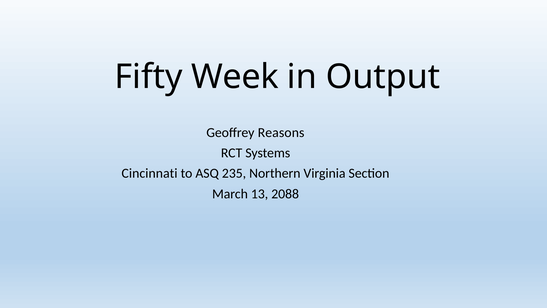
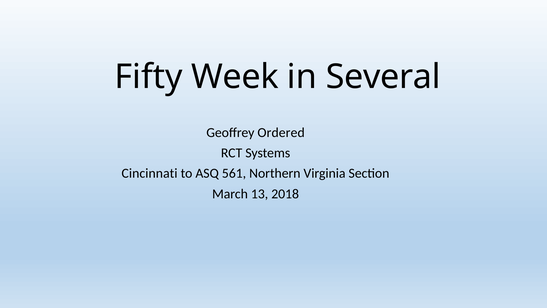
Output: Output -> Several
Reasons: Reasons -> Ordered
235: 235 -> 561
2088: 2088 -> 2018
